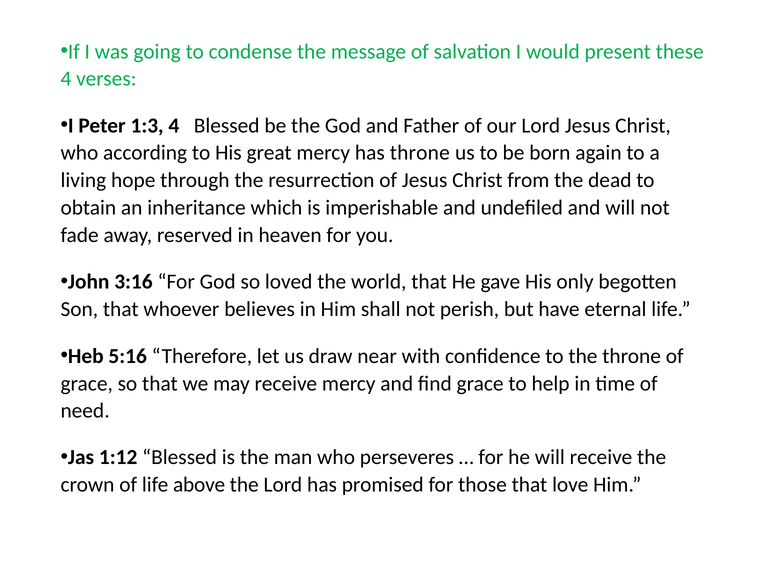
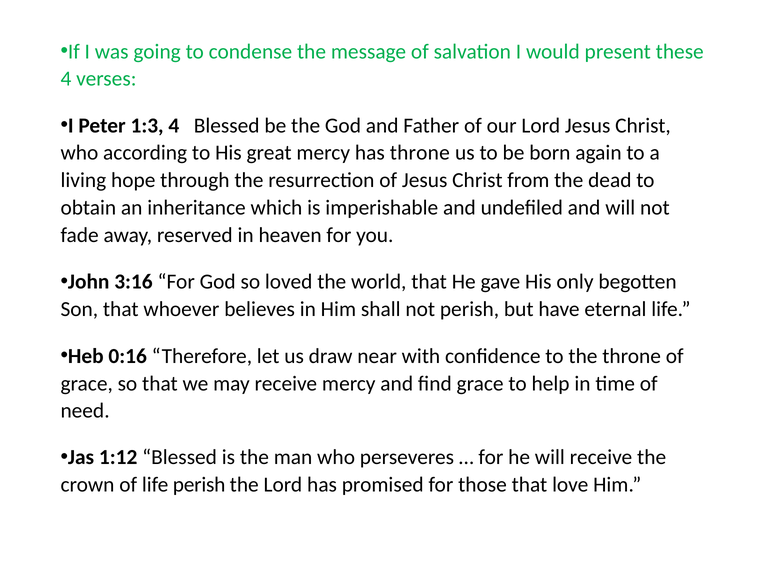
5:16: 5:16 -> 0:16
life above: above -> perish
